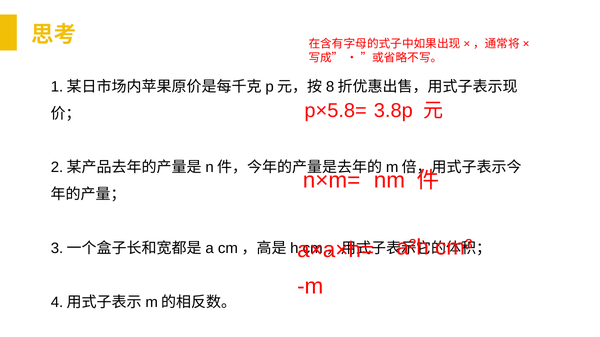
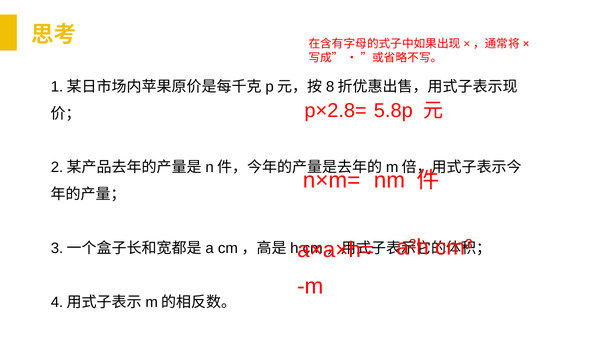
p×5.8=: p×5.8= -> p×2.8=
3.8p: 3.8p -> 5.8p
